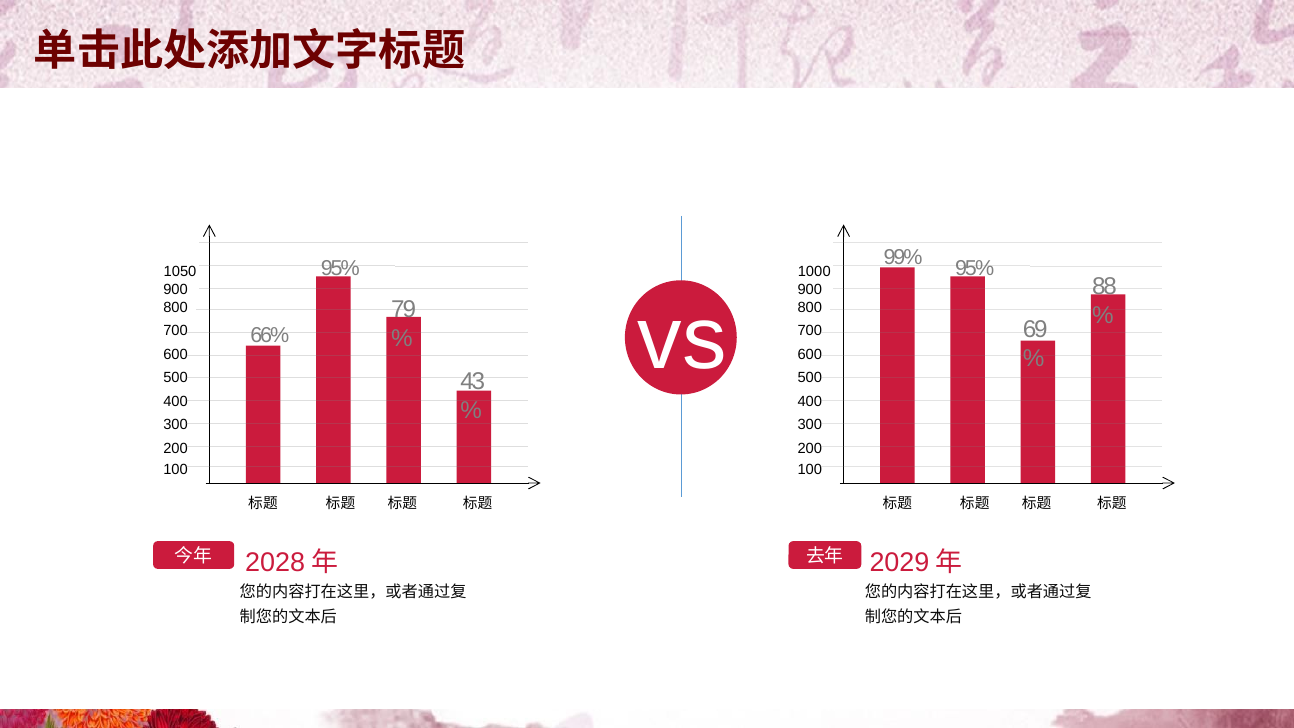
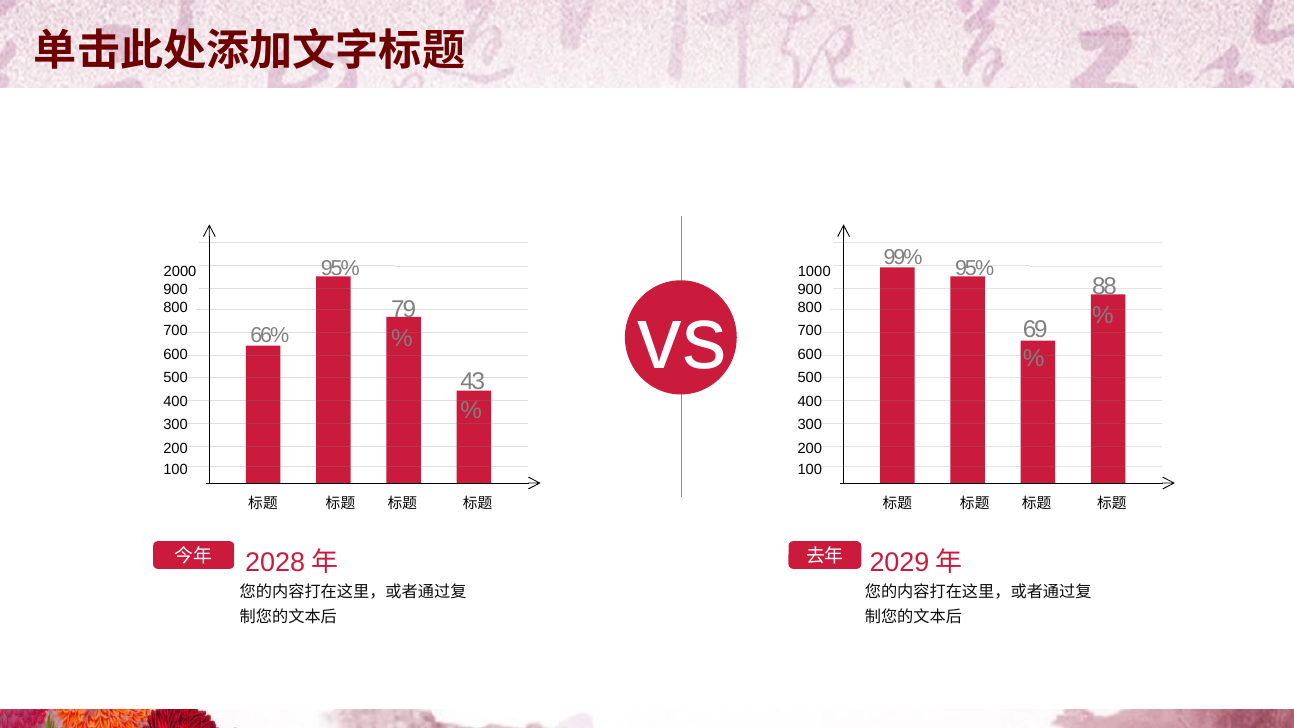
1050: 1050 -> 2000
